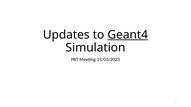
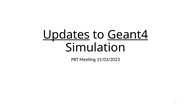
Updates underline: none -> present
